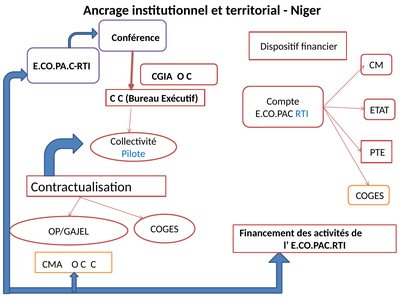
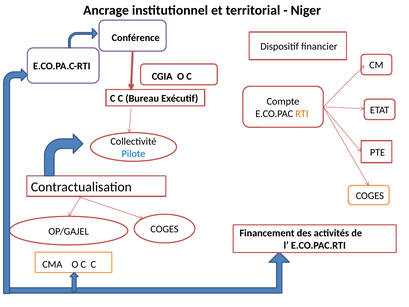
RTI colour: blue -> orange
